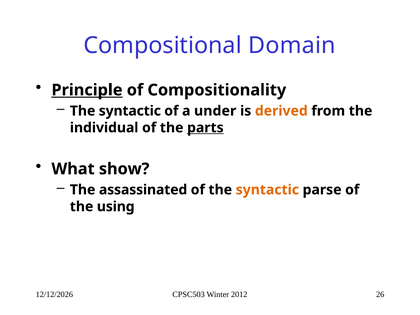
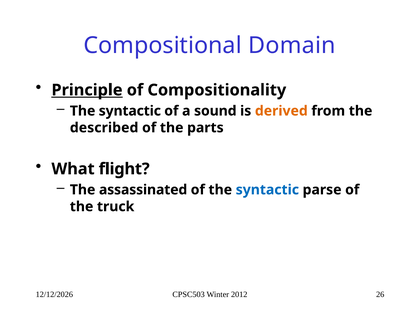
under: under -> sound
individual: individual -> described
parts underline: present -> none
show: show -> flight
syntactic at (267, 190) colour: orange -> blue
using: using -> truck
